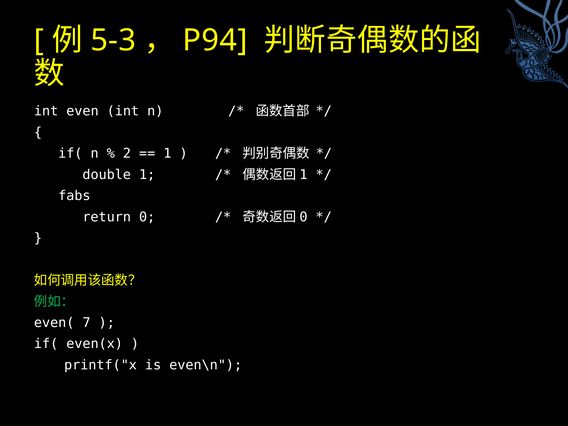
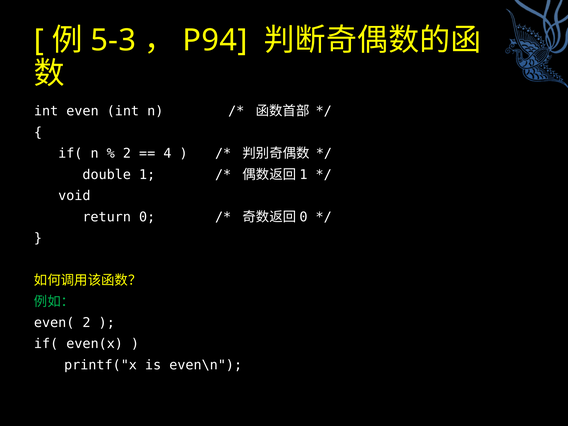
1 at (167, 153): 1 -> 4
fabs: fabs -> void
even( 7: 7 -> 2
